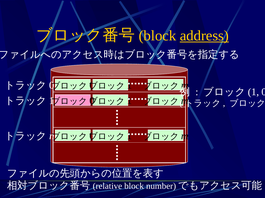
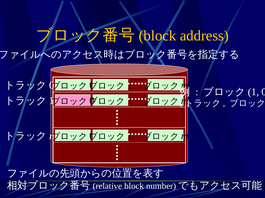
address underline: present -> none
